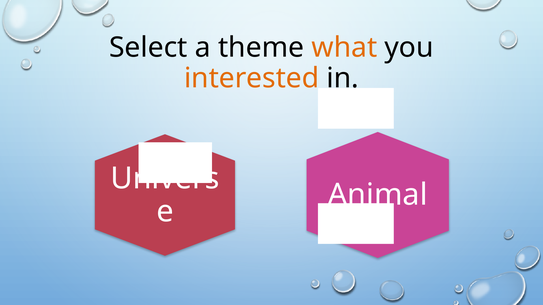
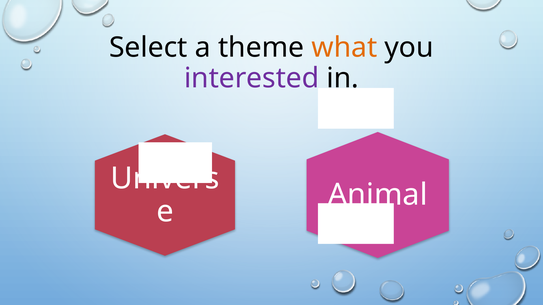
interested colour: orange -> purple
